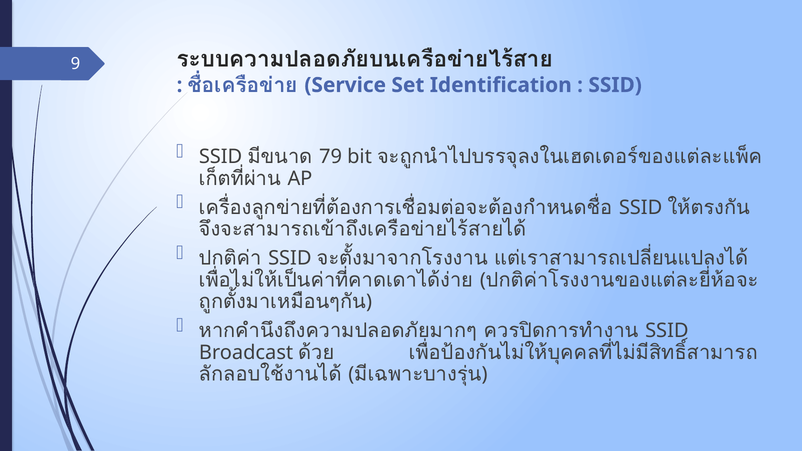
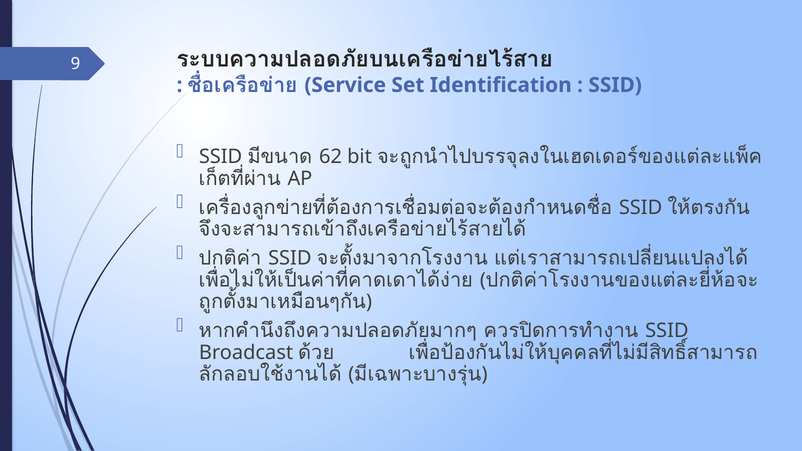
79: 79 -> 62
